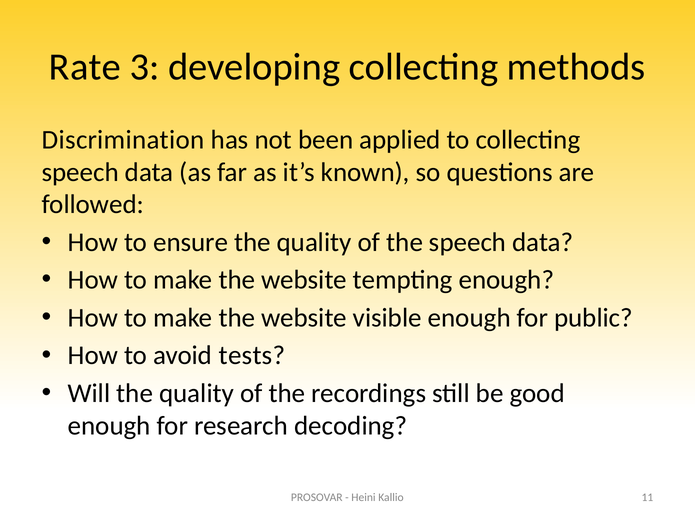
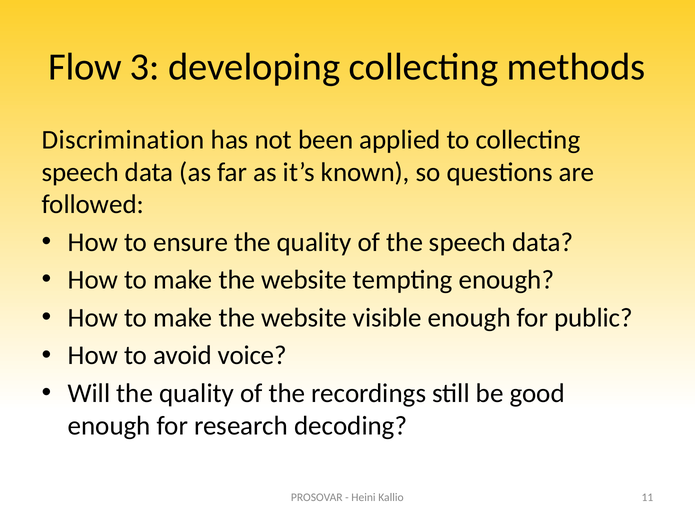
Rate: Rate -> Flow
tests: tests -> voice
